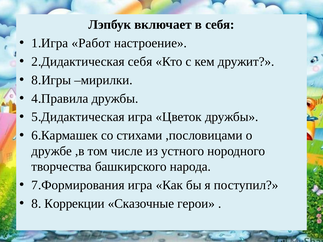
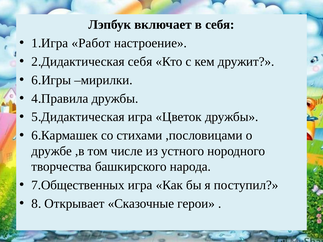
8.Игры: 8.Игры -> 6.Игры
7.Формирования: 7.Формирования -> 7.Общественных
Коррекции: Коррекции -> Открывает
